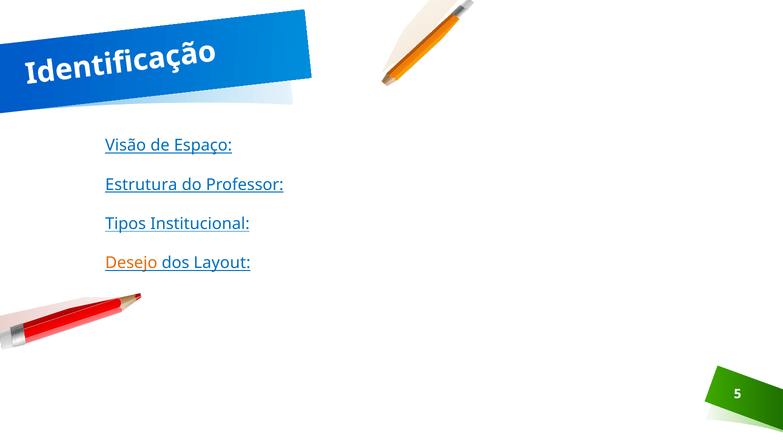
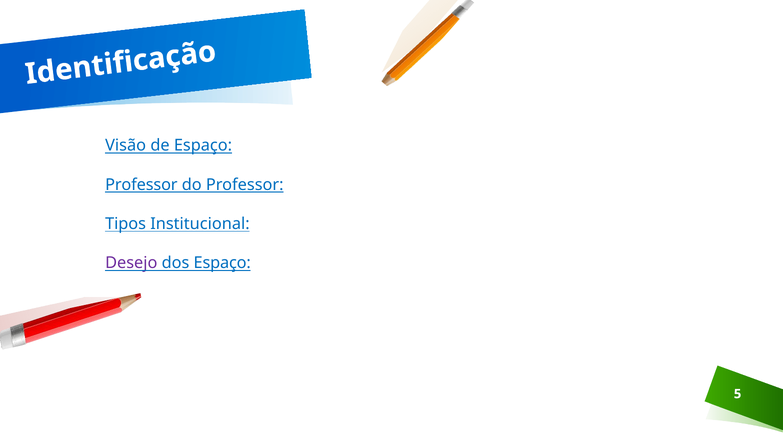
Estrutura at (141, 184): Estrutura -> Professor
Desejo colour: orange -> purple
dos Layout: Layout -> Espaço
